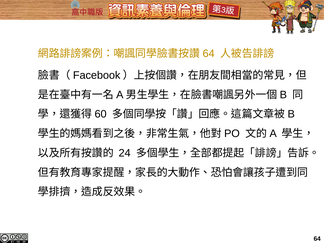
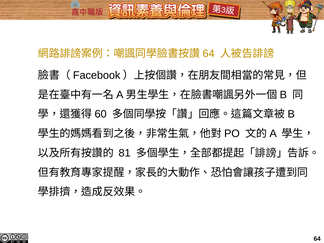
24: 24 -> 81
